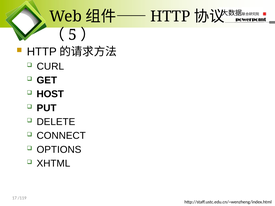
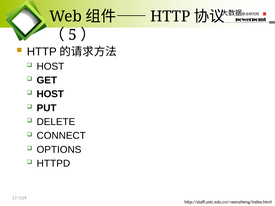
CURL at (50, 66): CURL -> HOST
XHTML: XHTML -> HTTPD
